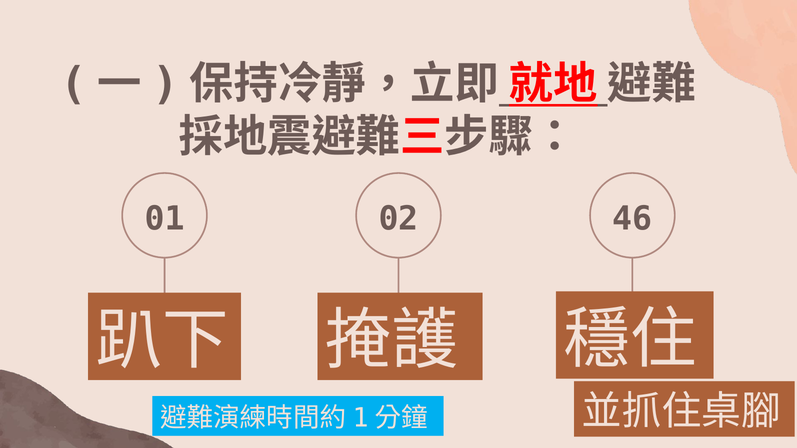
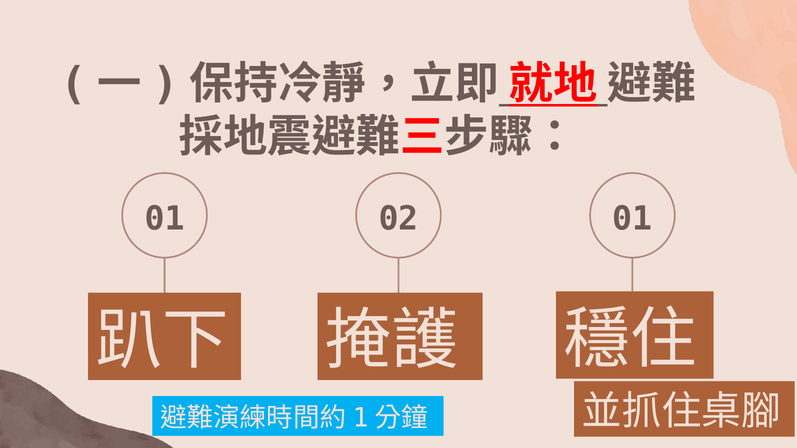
02 46: 46 -> 01
